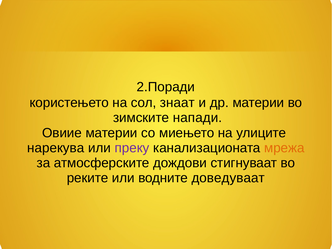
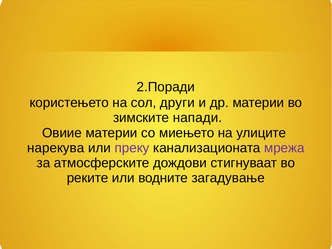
знаат: знаат -> други
мрежа colour: orange -> purple
доведуваат: доведуваат -> загадување
